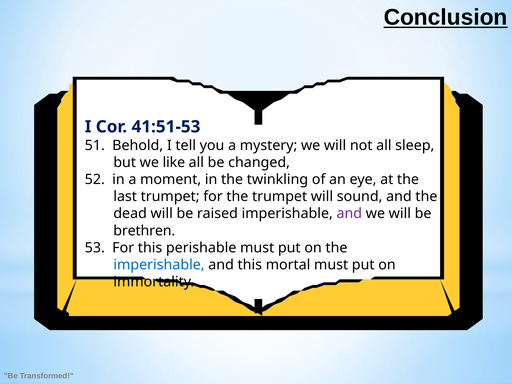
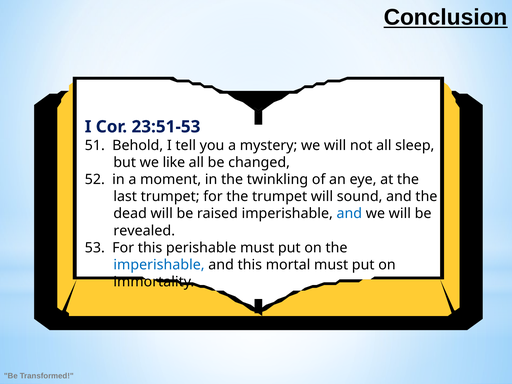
41:51-53: 41:51-53 -> 23:51-53
and at (349, 214) colour: purple -> blue
brethren: brethren -> revealed
